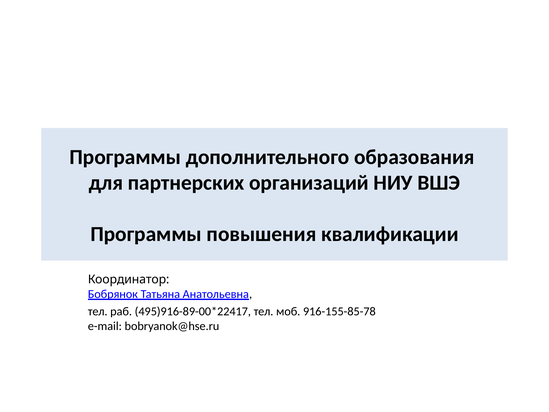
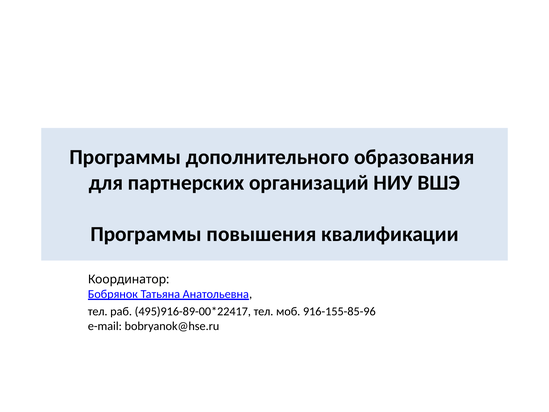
916-155-85-78: 916-155-85-78 -> 916-155-85-96
